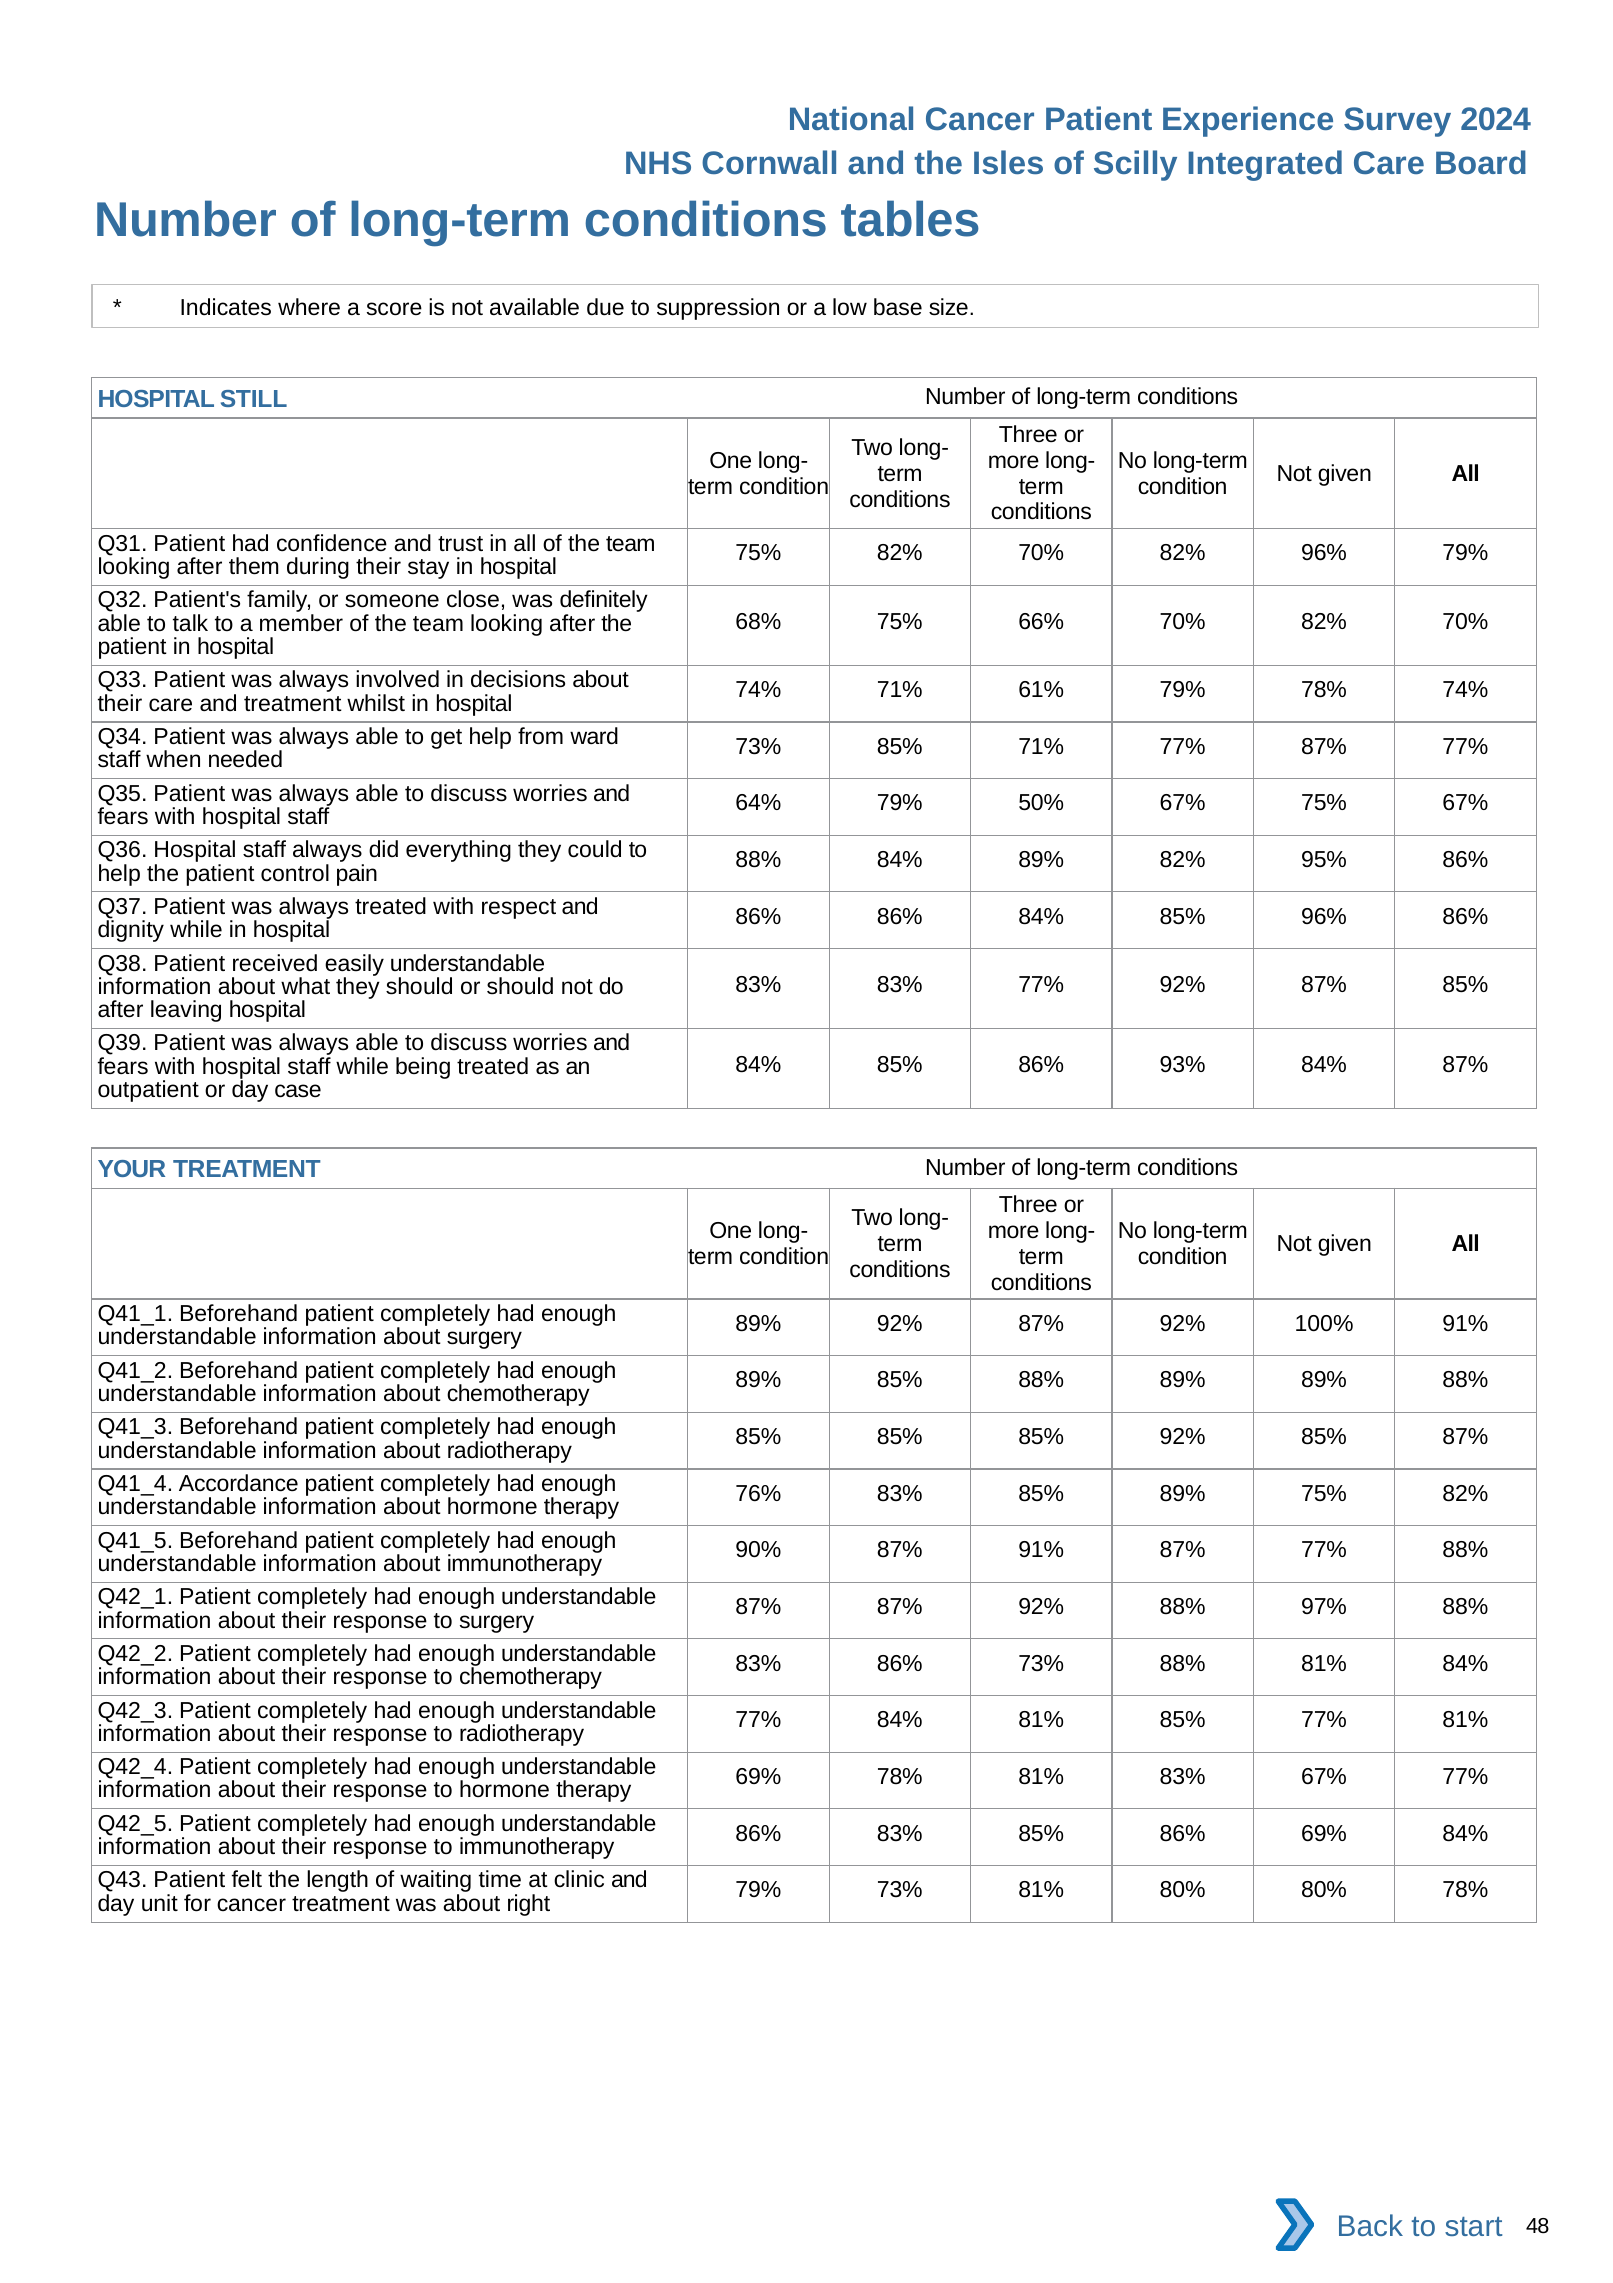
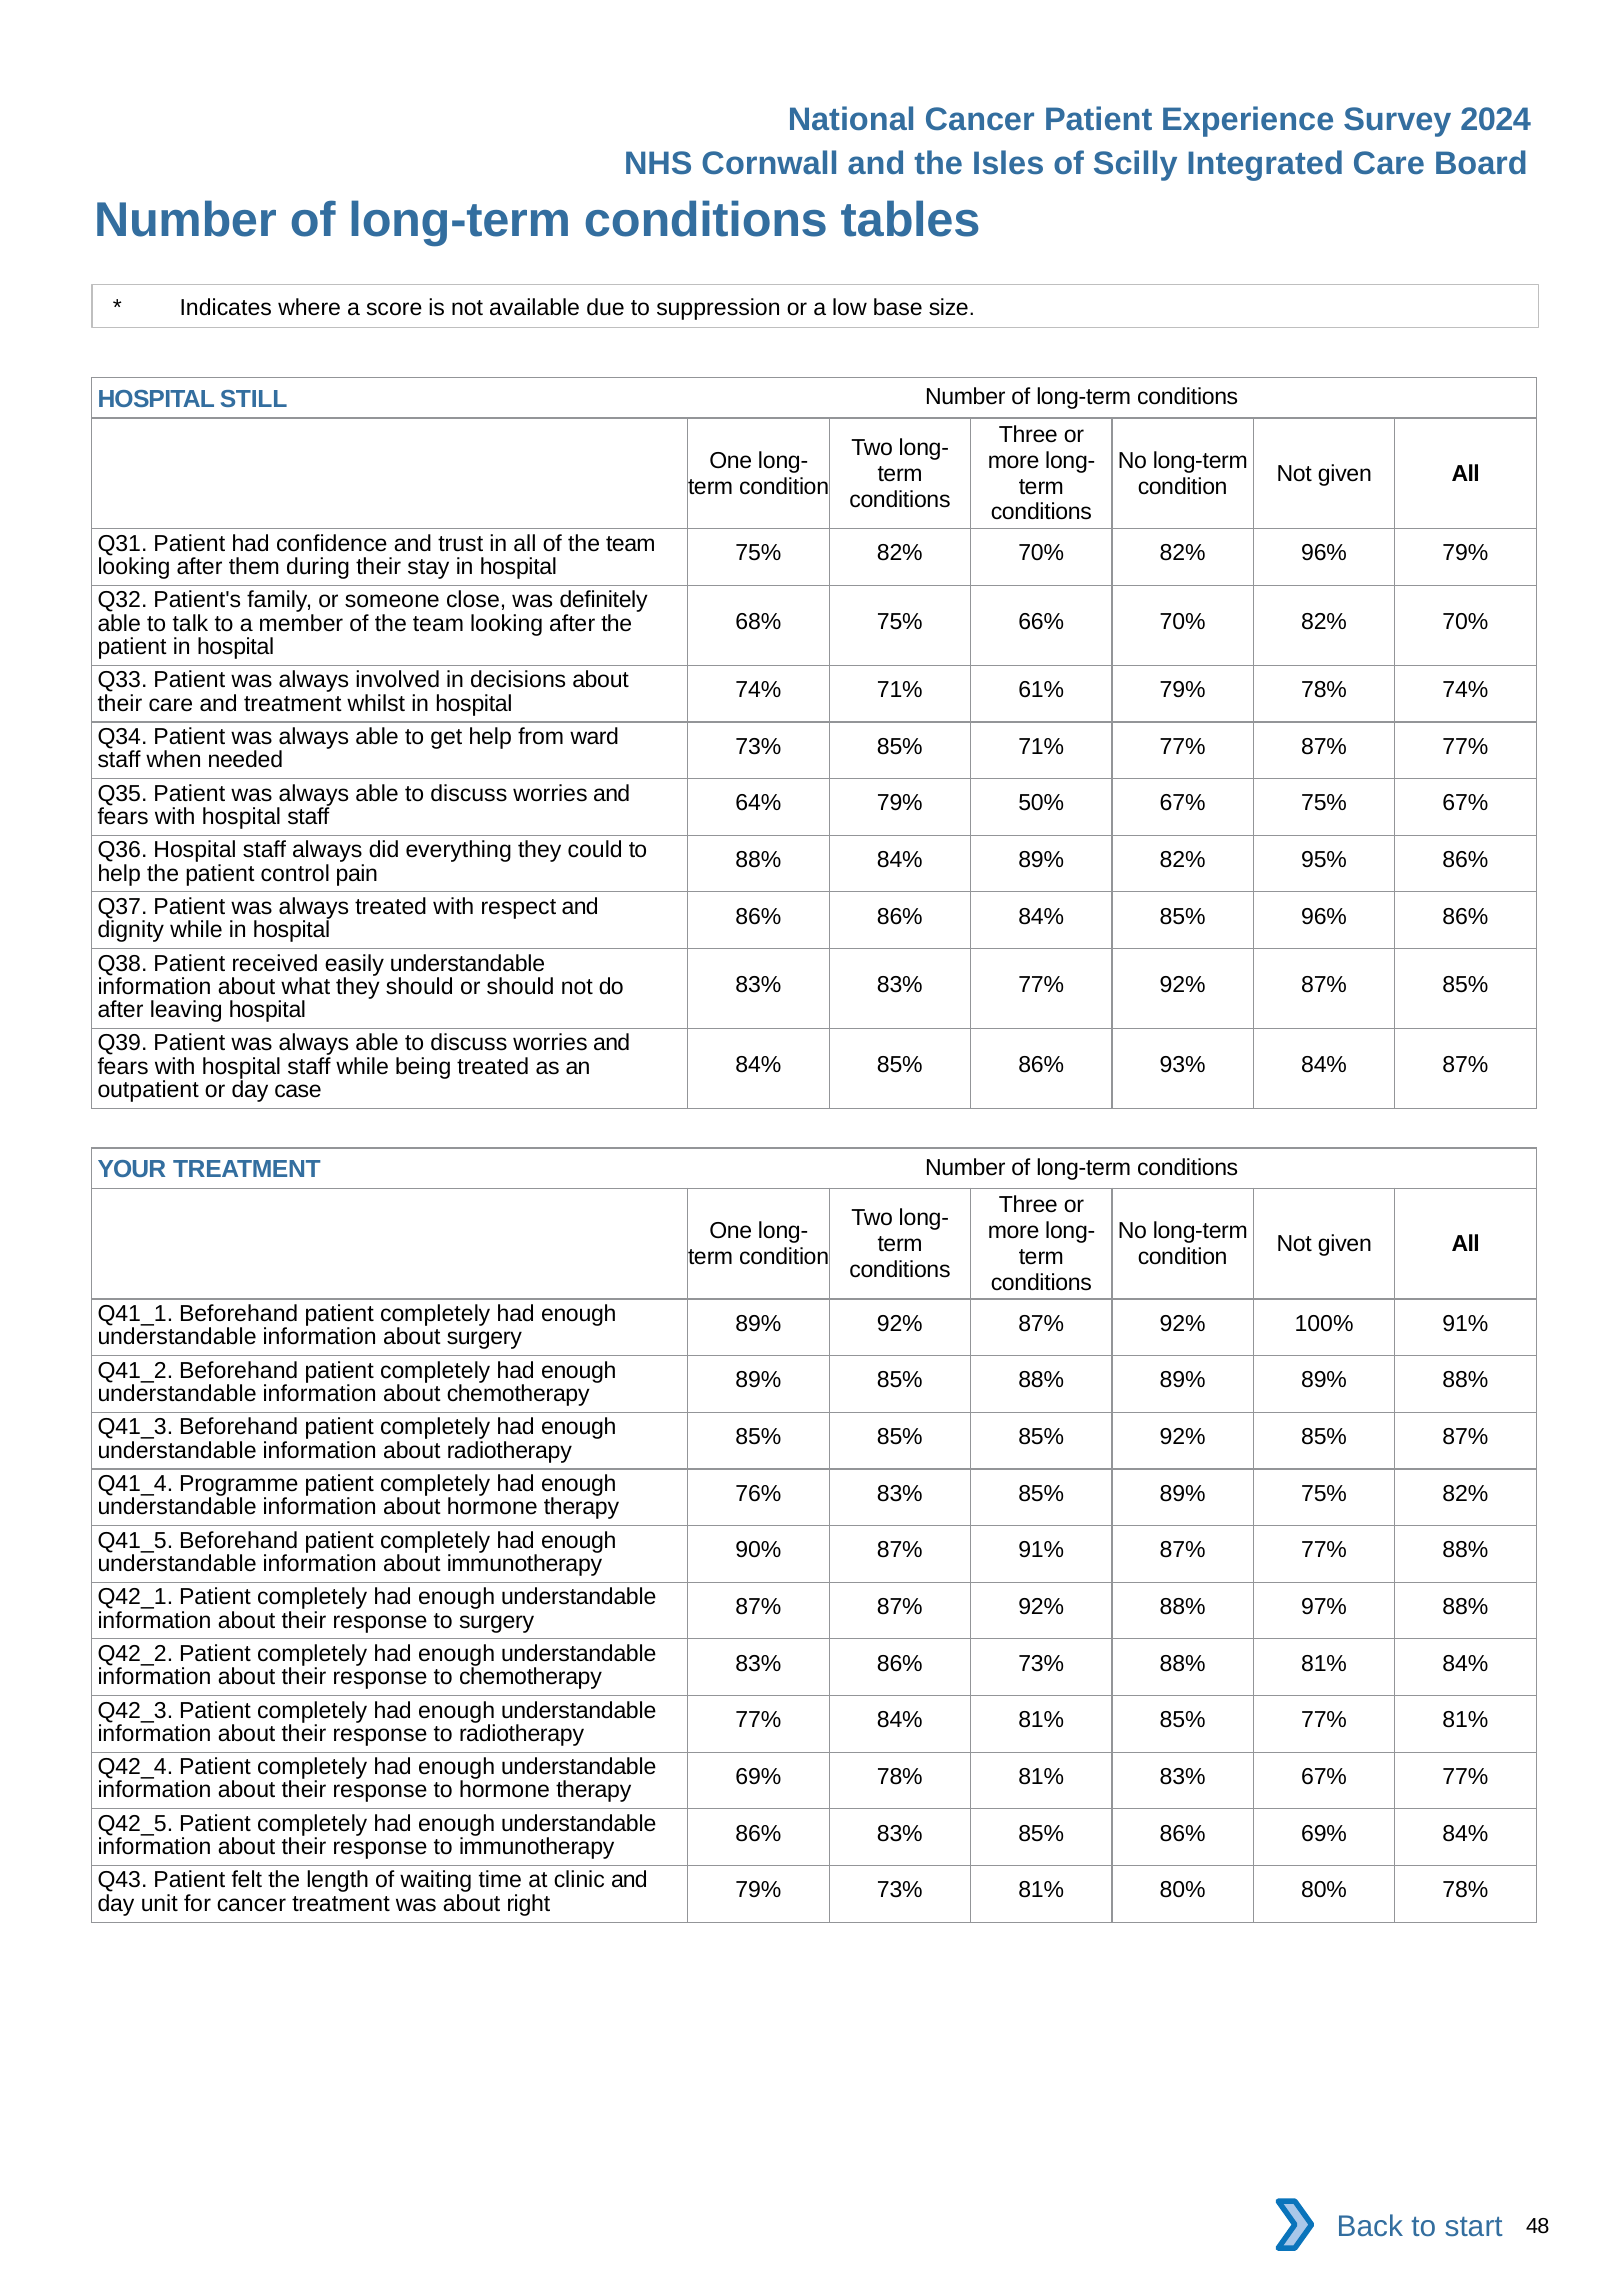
Accordance: Accordance -> Programme
